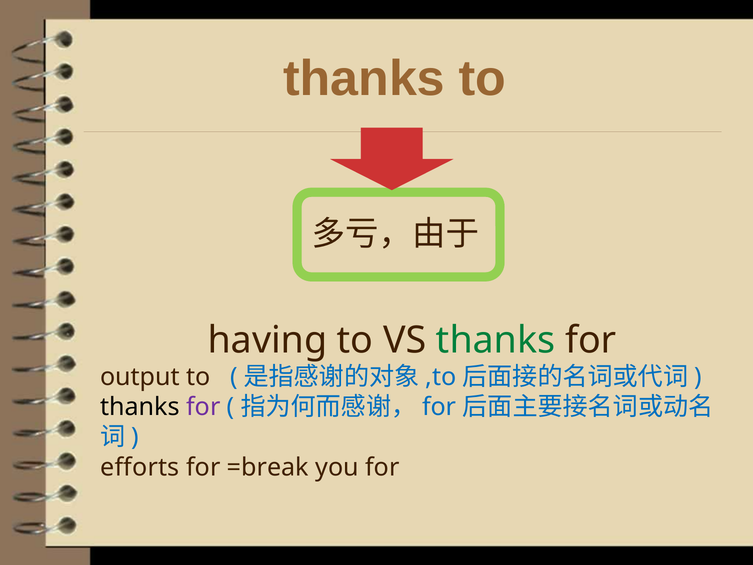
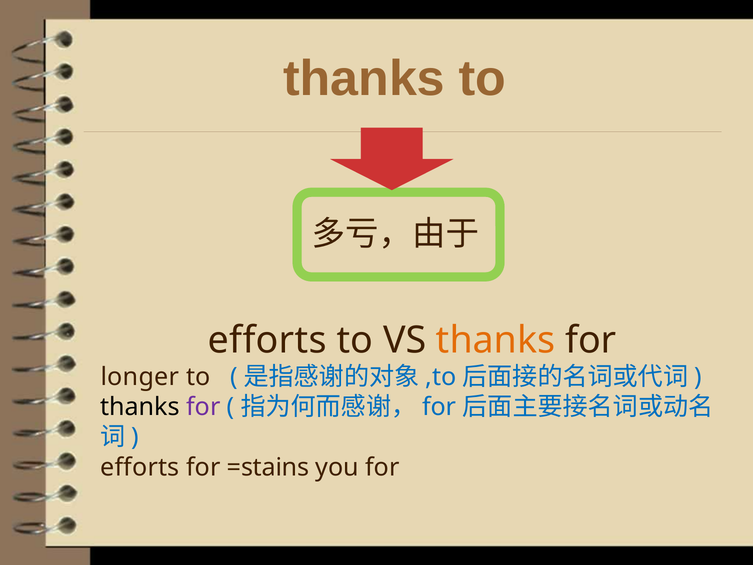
having at (267, 340): having -> efforts
thanks at (496, 340) colour: green -> orange
output: output -> longer
=break: =break -> =stains
